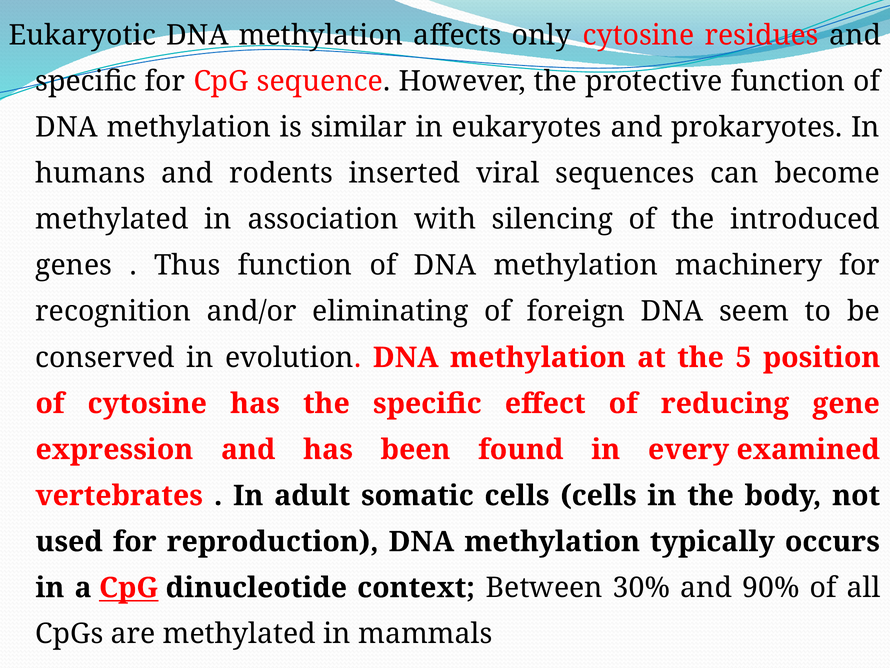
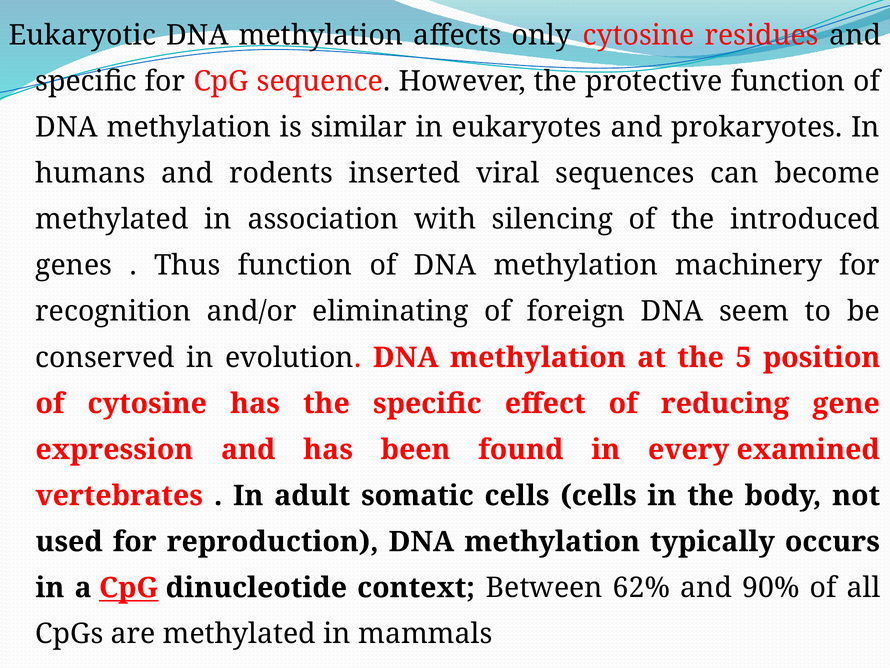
30%: 30% -> 62%
